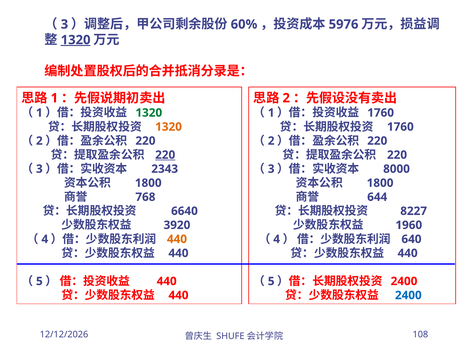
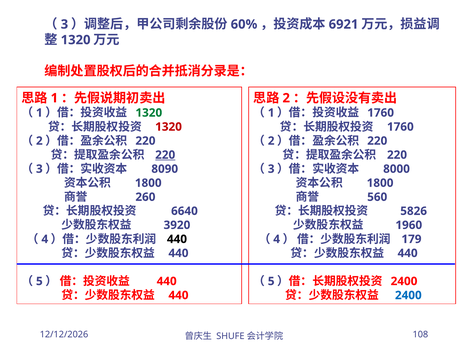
5976: 5976 -> 6921
1320 at (76, 40) underline: present -> none
1320 at (169, 127) colour: orange -> red
2343: 2343 -> 8090
768: 768 -> 260
644: 644 -> 560
8227: 8227 -> 5826
440 at (177, 239) colour: orange -> black
640: 640 -> 179
